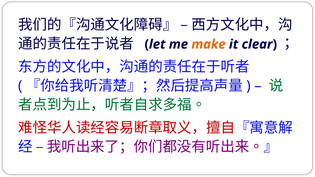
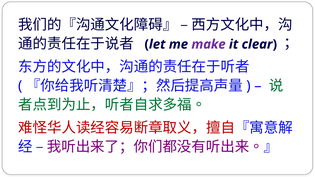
make colour: orange -> purple
